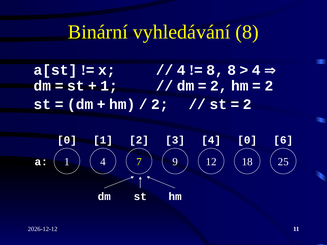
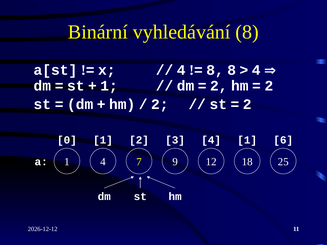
4 0: 0 -> 1
